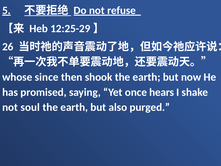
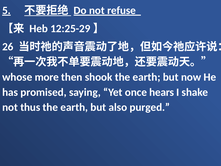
since: since -> more
soul: soul -> thus
